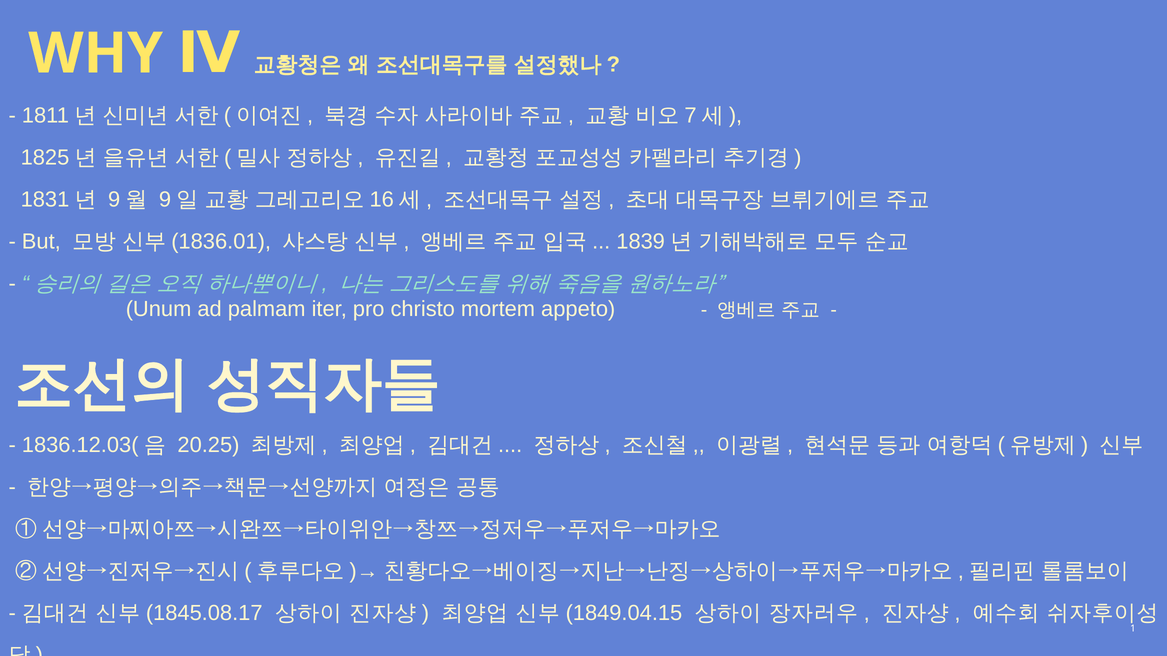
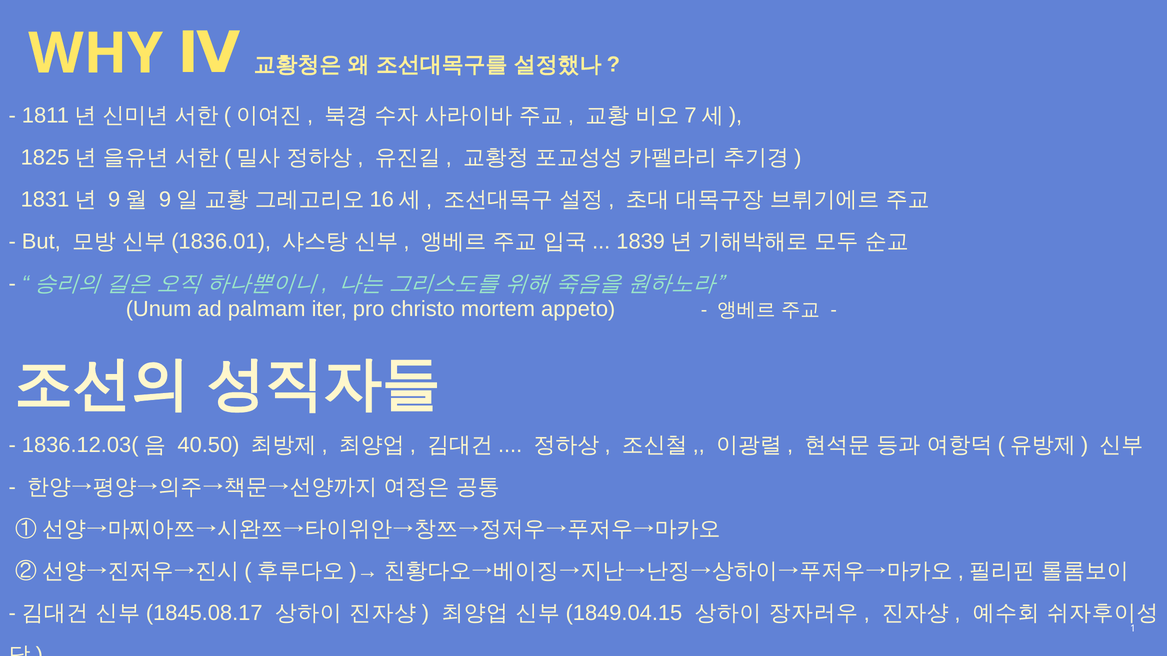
20.25: 20.25 -> 40.50
